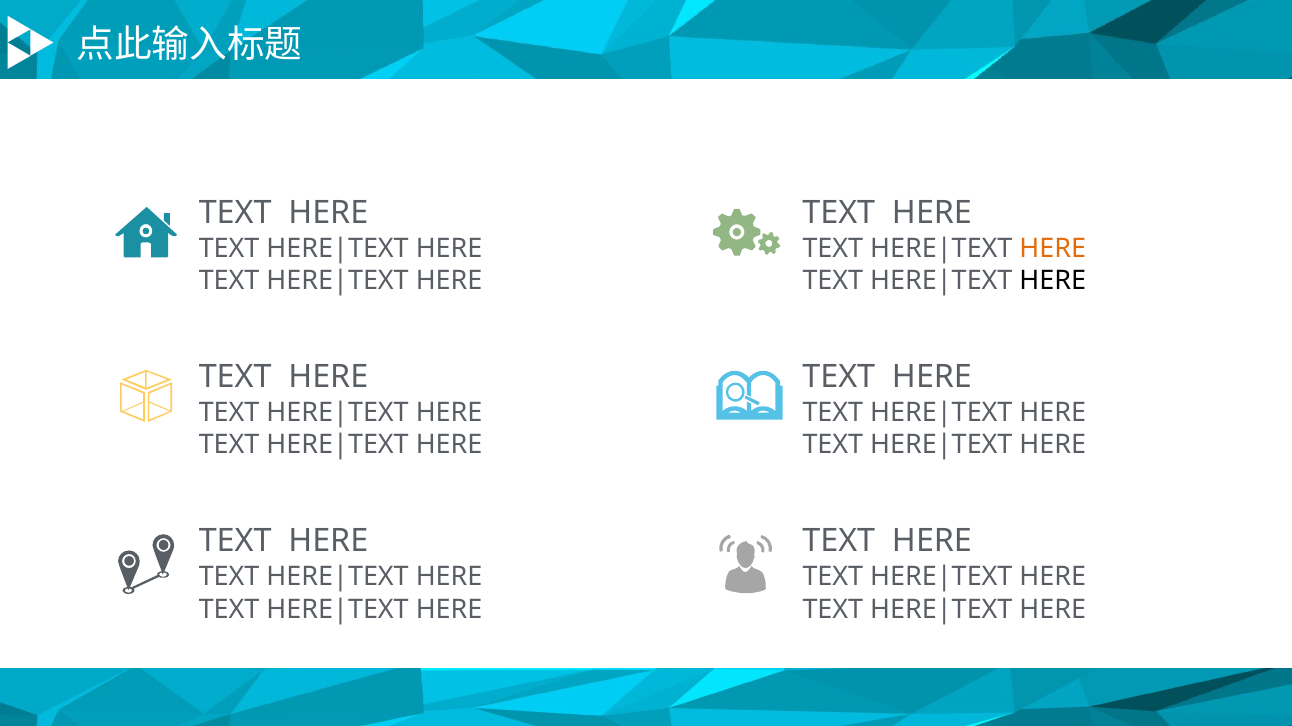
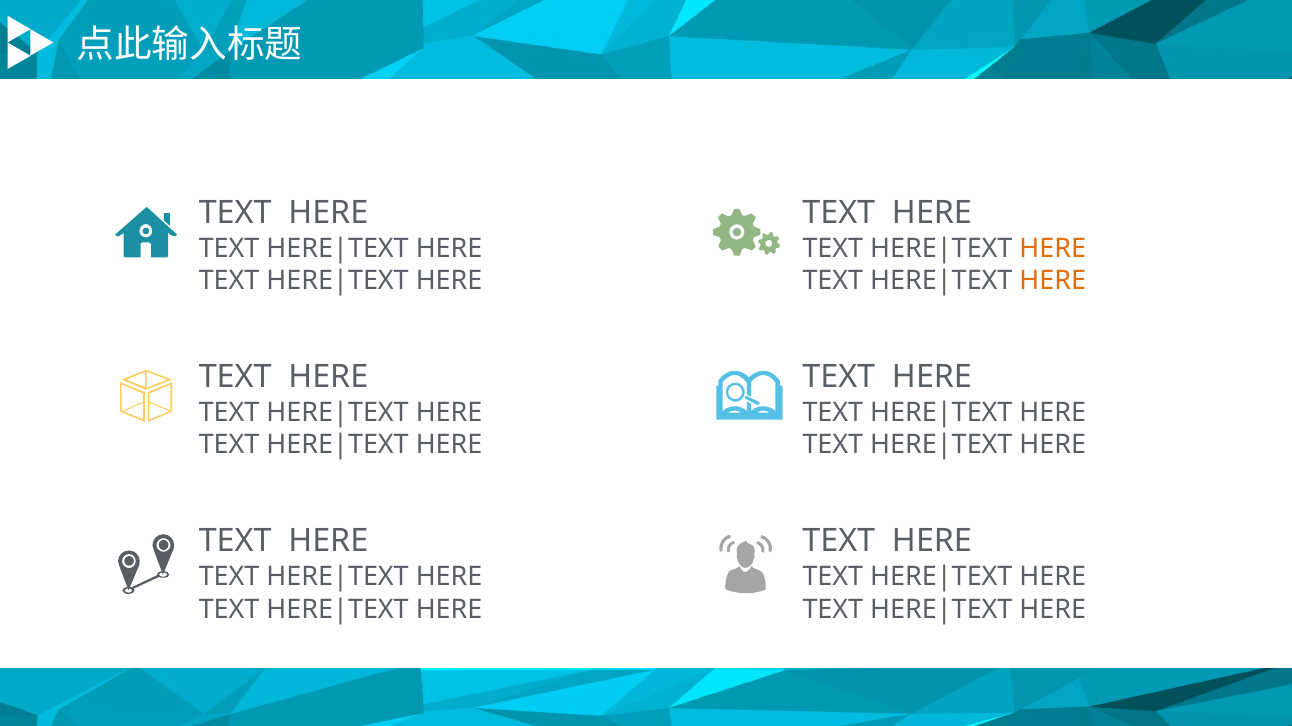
HERE at (1053, 281) colour: black -> orange
